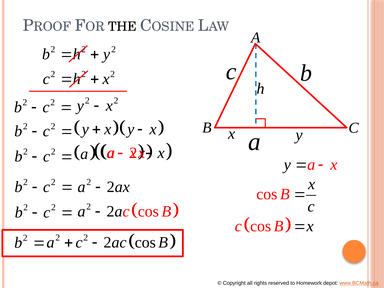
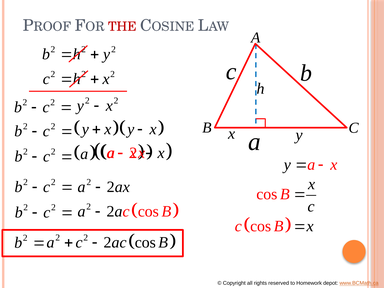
THE colour: black -> red
